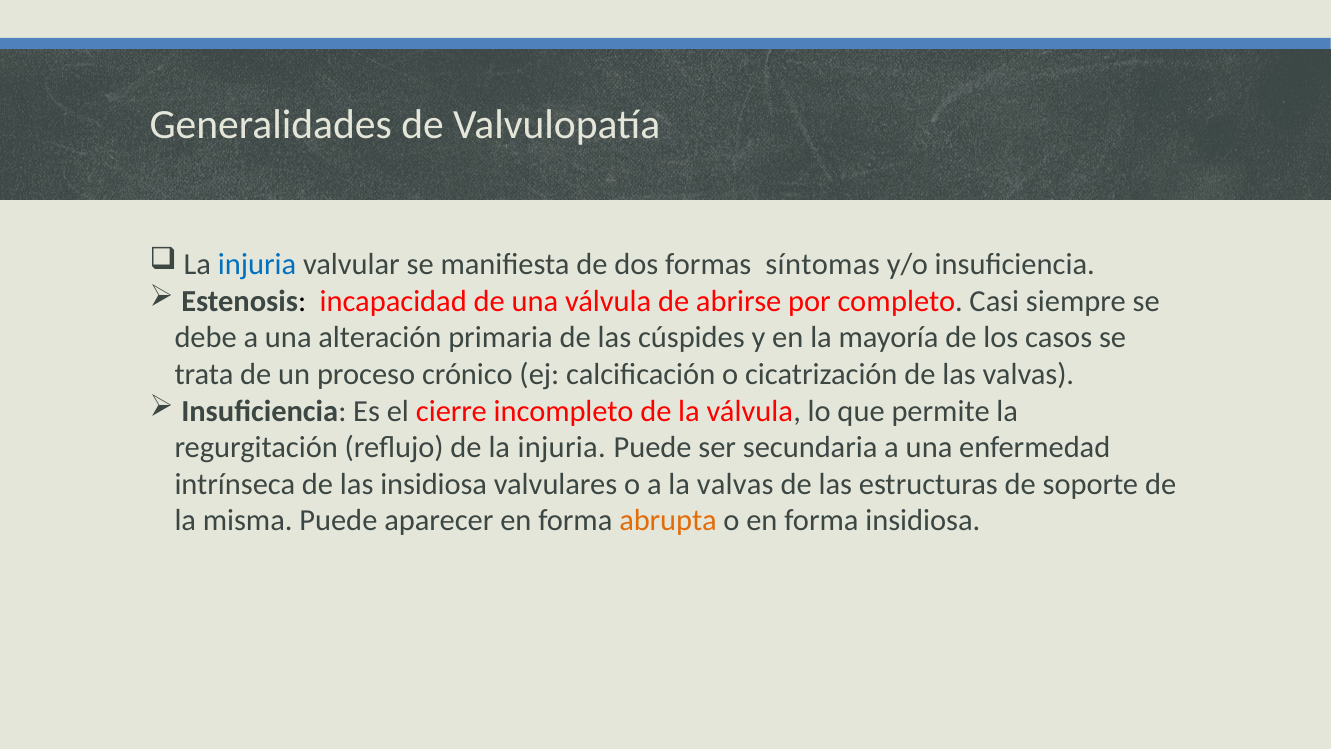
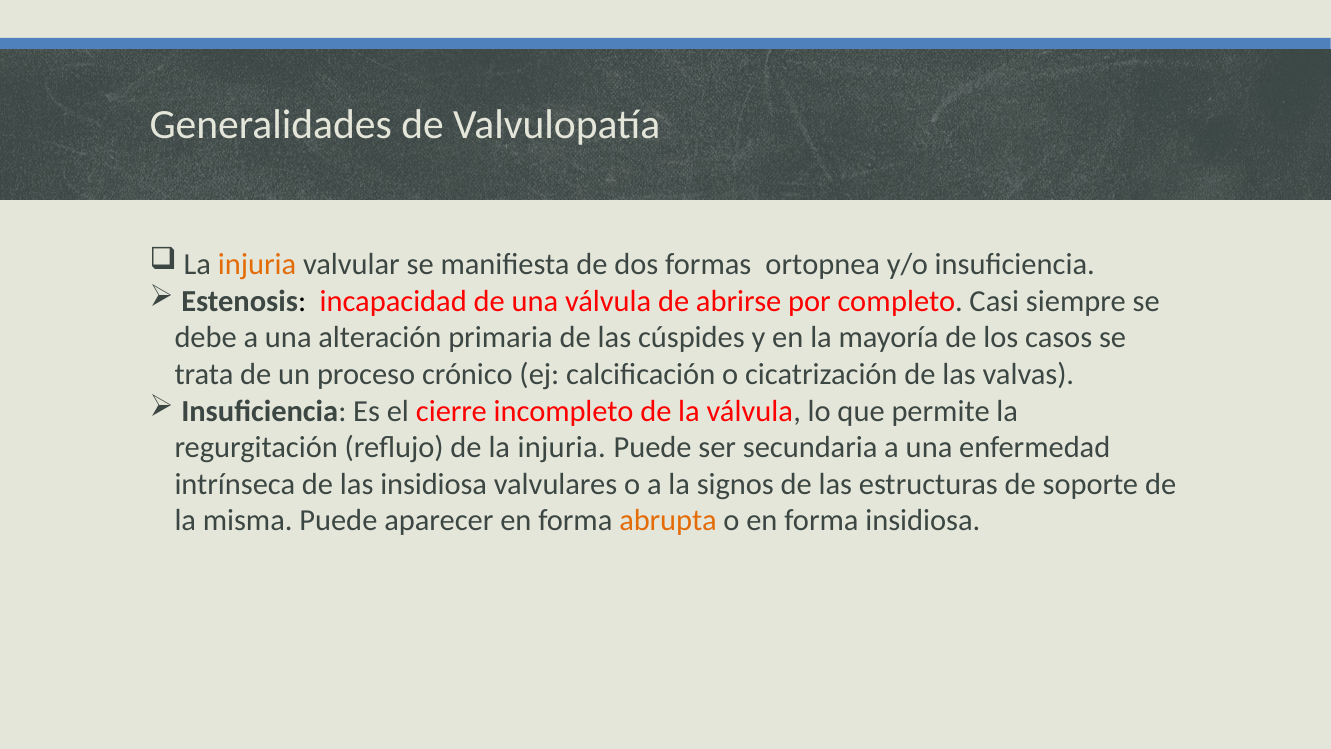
injuria at (257, 264) colour: blue -> orange
síntomas: síntomas -> ortopnea
la valvas: valvas -> signos
